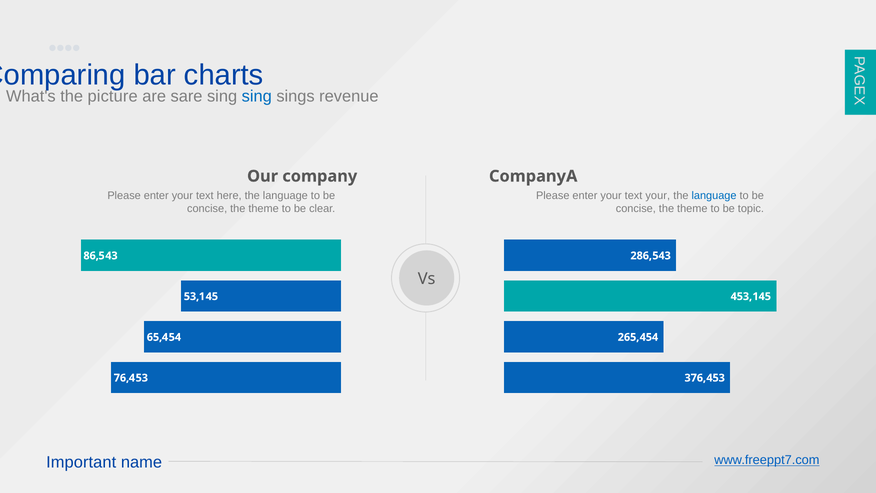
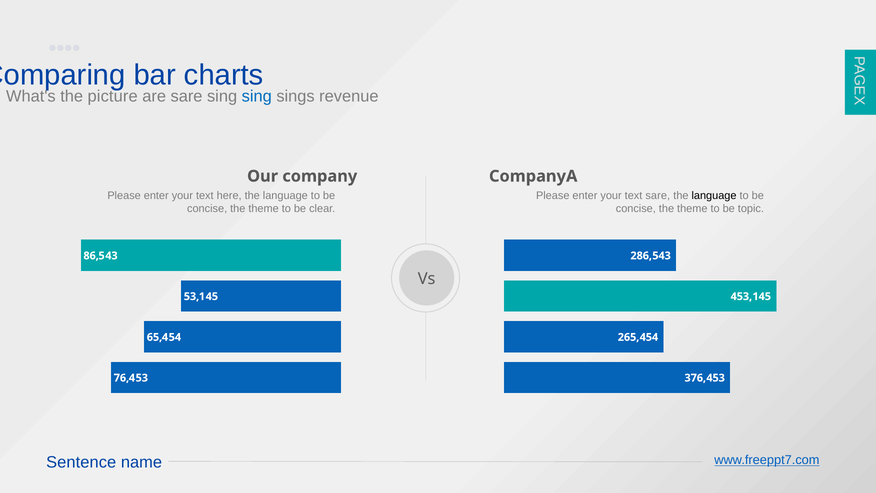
text your: your -> sare
language at (714, 195) colour: blue -> black
Important: Important -> Sentence
